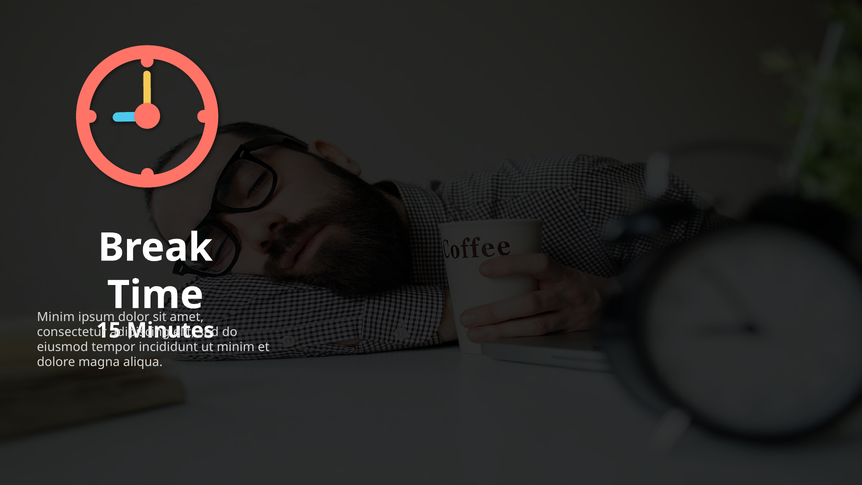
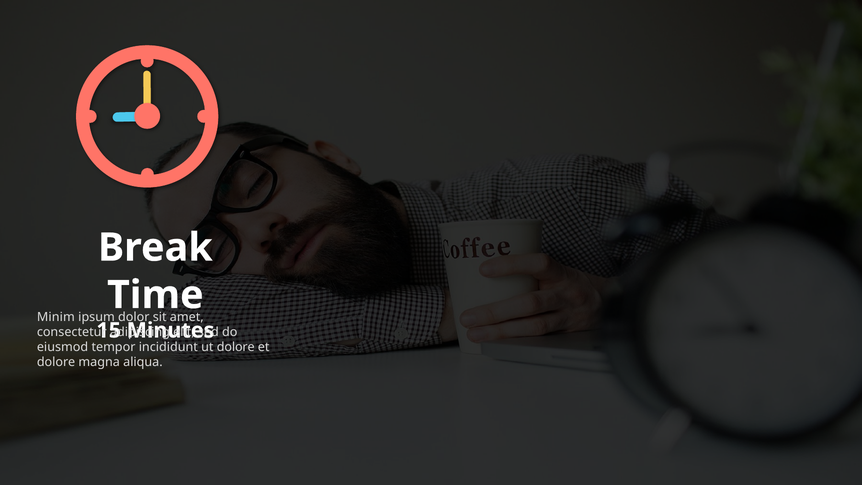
minim at (236, 347): minim -> dolore
